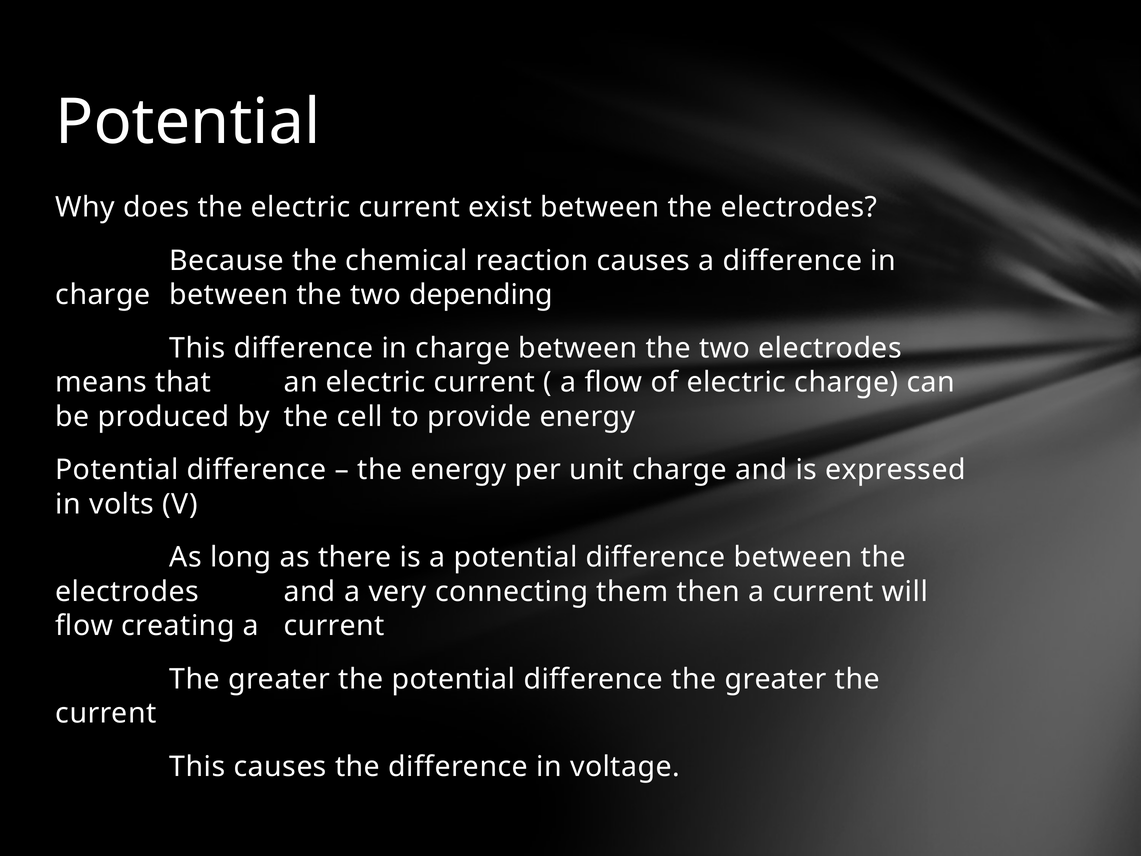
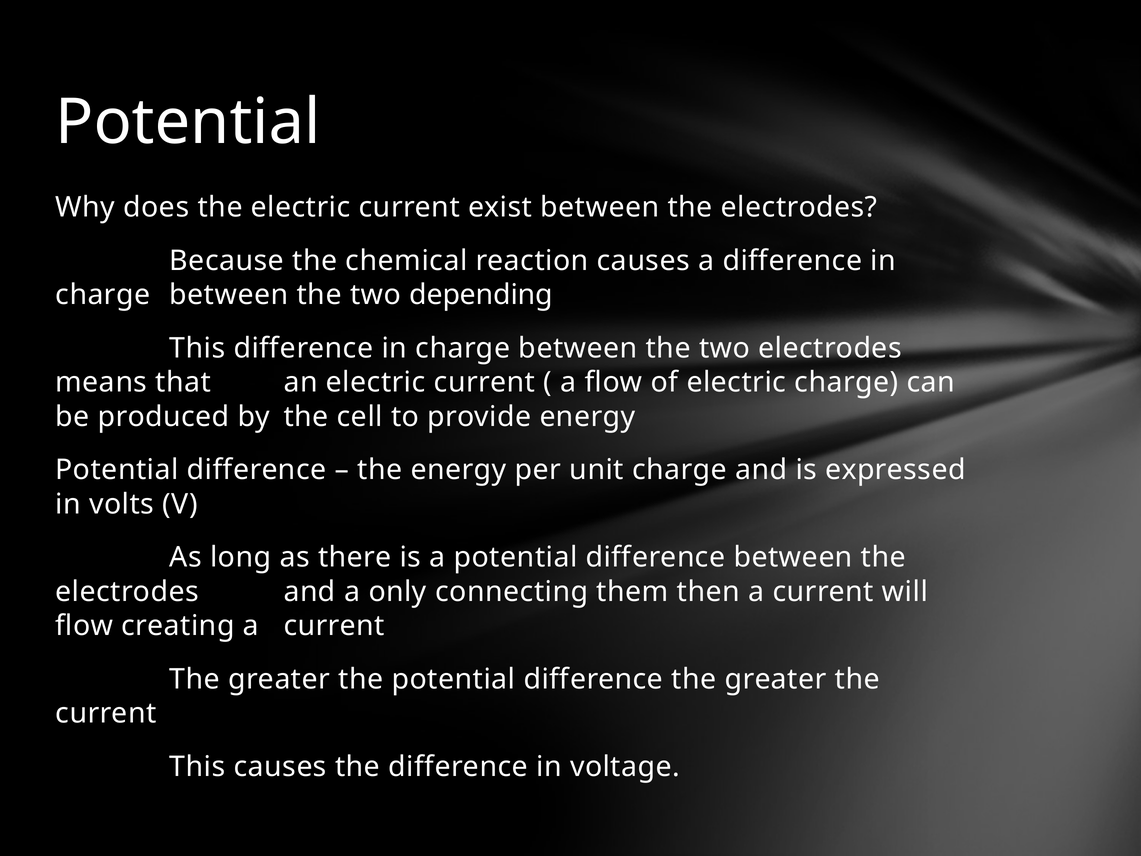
very: very -> only
